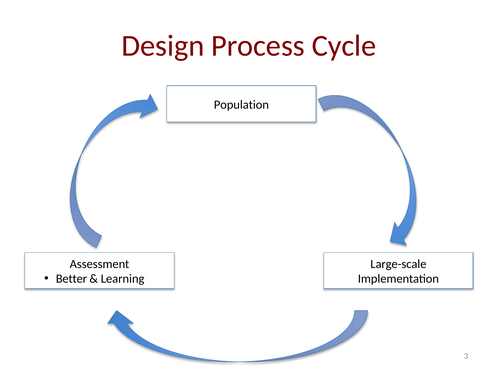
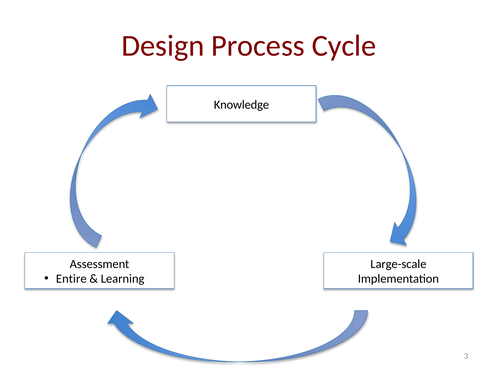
Population: Population -> Knowledge
Better: Better -> Entire
